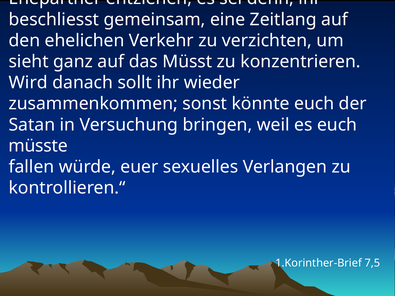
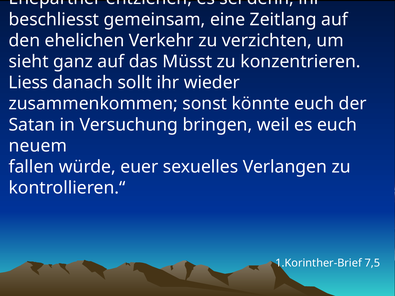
Wird: Wird -> Liess
müsste: müsste -> neuem
